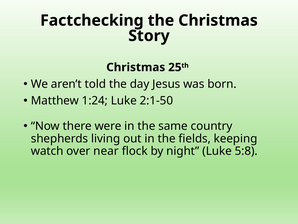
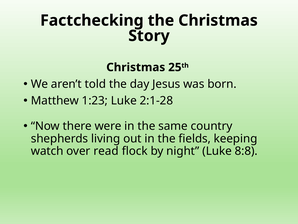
1:24: 1:24 -> 1:23
2:1-50: 2:1-50 -> 2:1-28
near: near -> read
5:8: 5:8 -> 8:8
